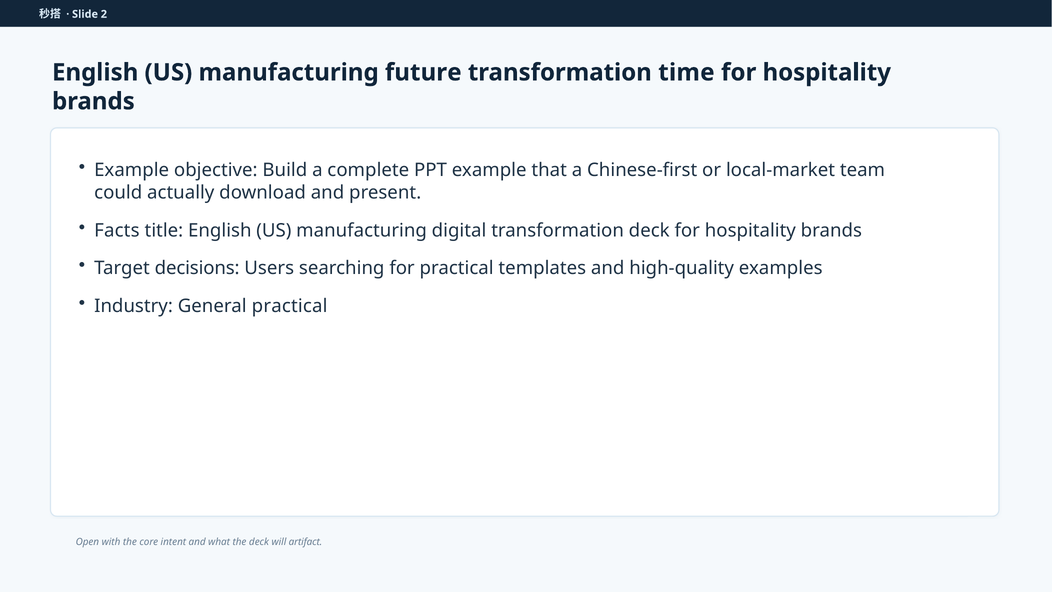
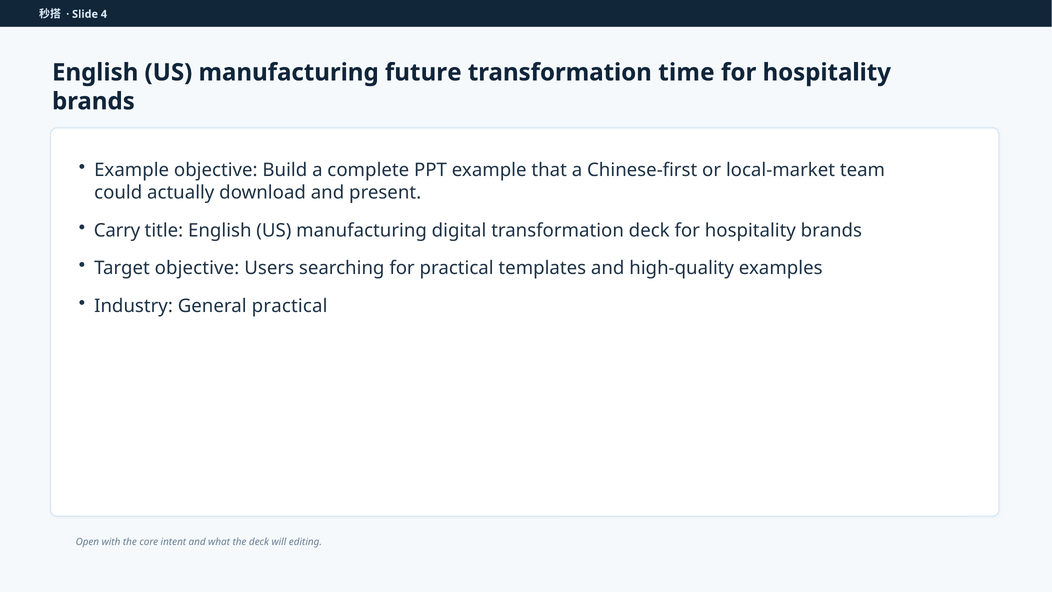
2: 2 -> 4
Facts: Facts -> Carry
Target decisions: decisions -> objective
artifact: artifact -> editing
